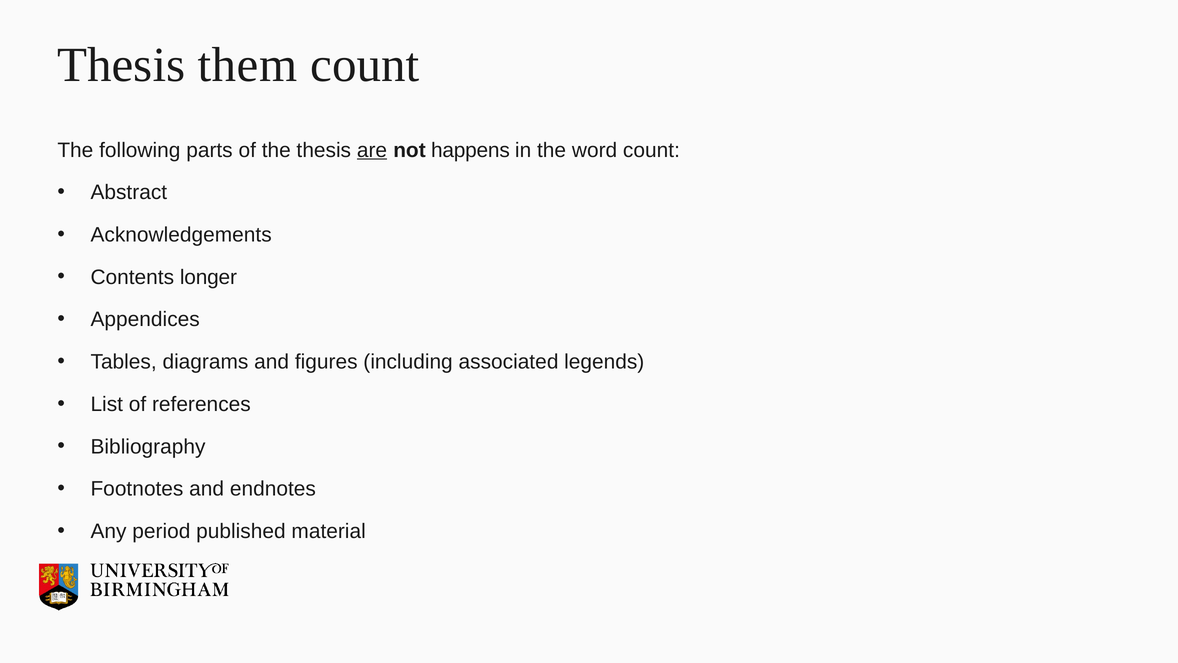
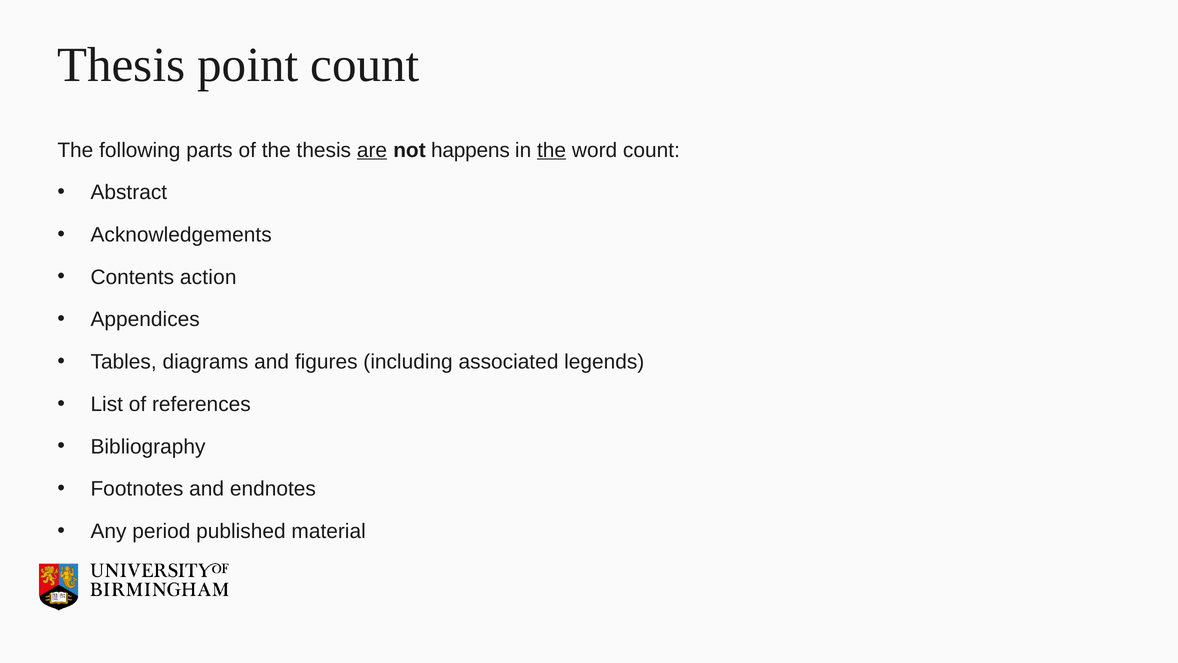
them: them -> point
the at (552, 150) underline: none -> present
longer: longer -> action
